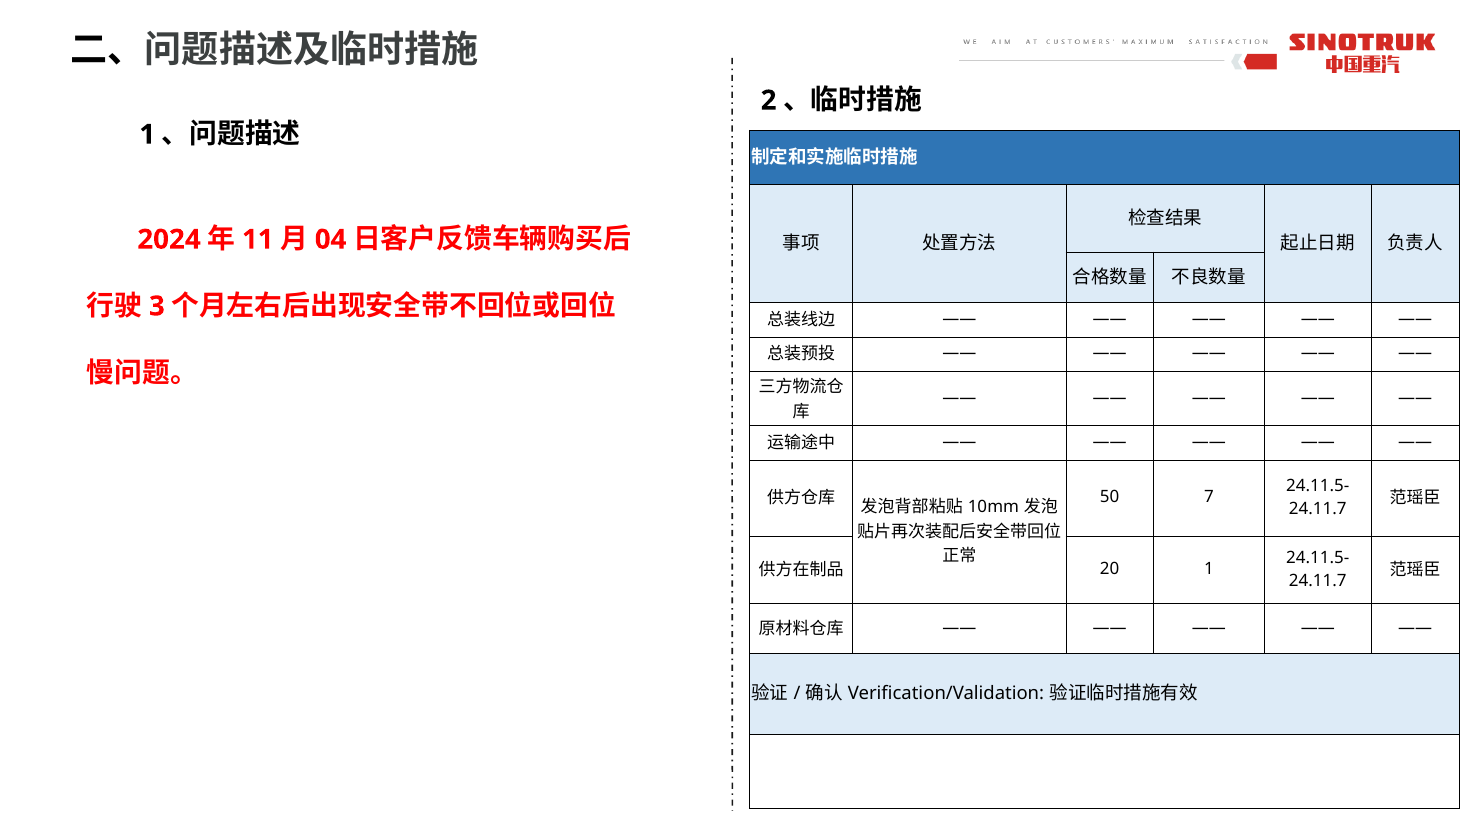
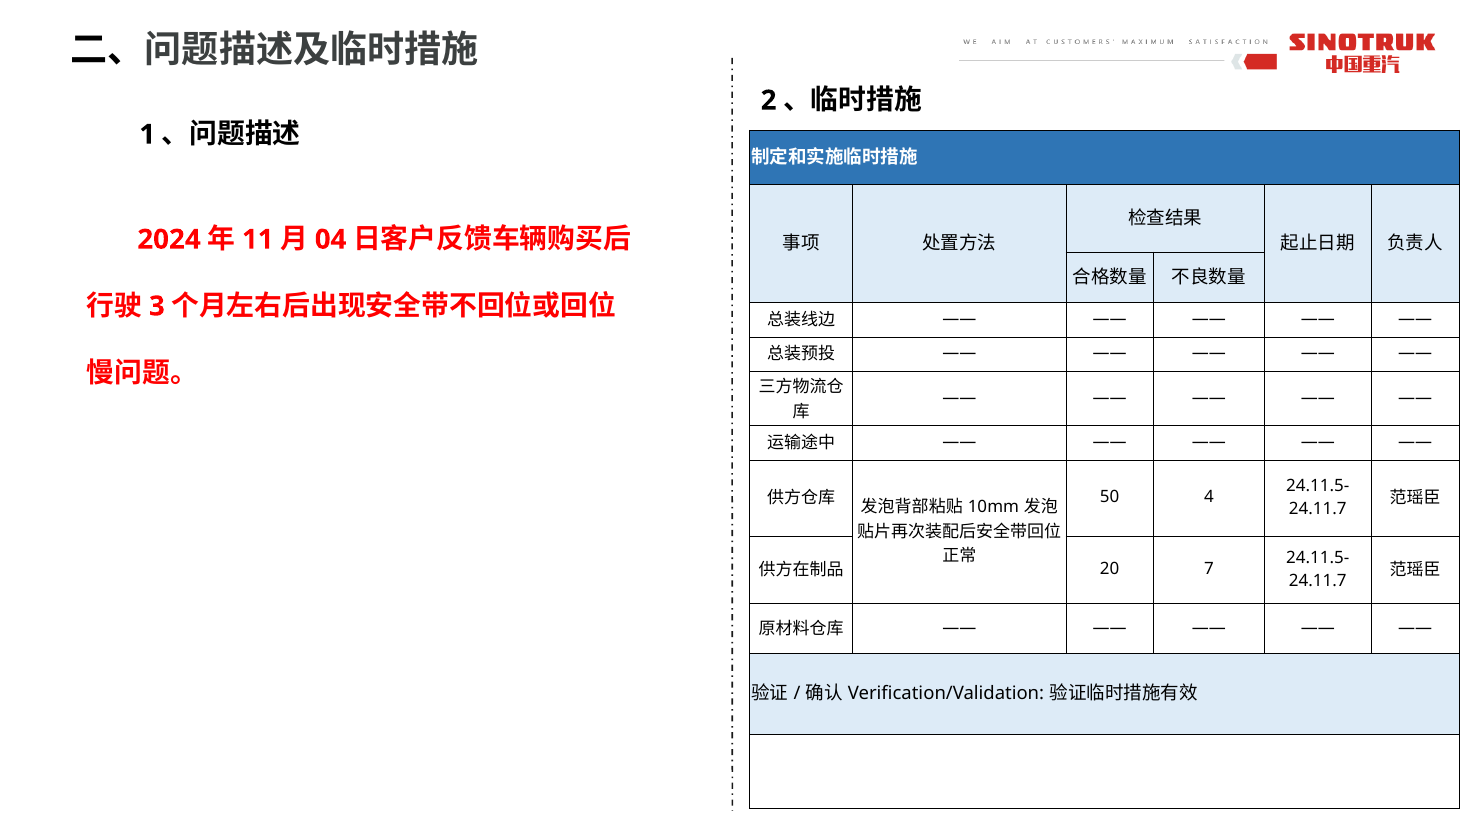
7: 7 -> 4
20 1: 1 -> 7
